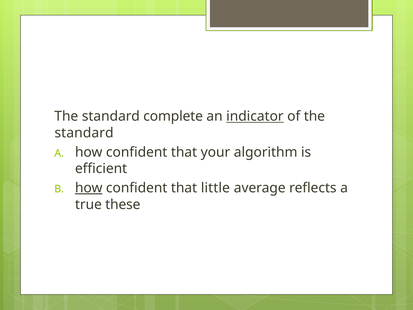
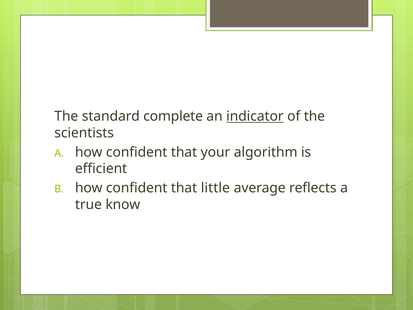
standard at (84, 133): standard -> scientists
how at (89, 188) underline: present -> none
these: these -> know
